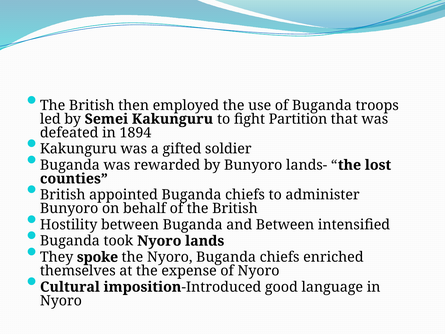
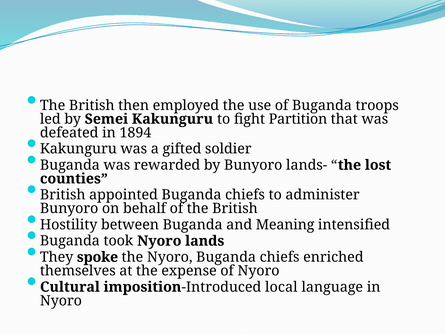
and Between: Between -> Meaning
good: good -> local
